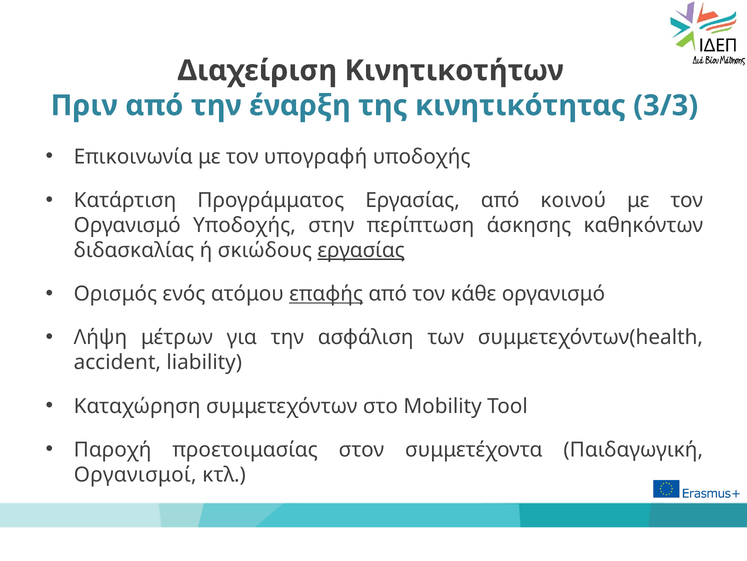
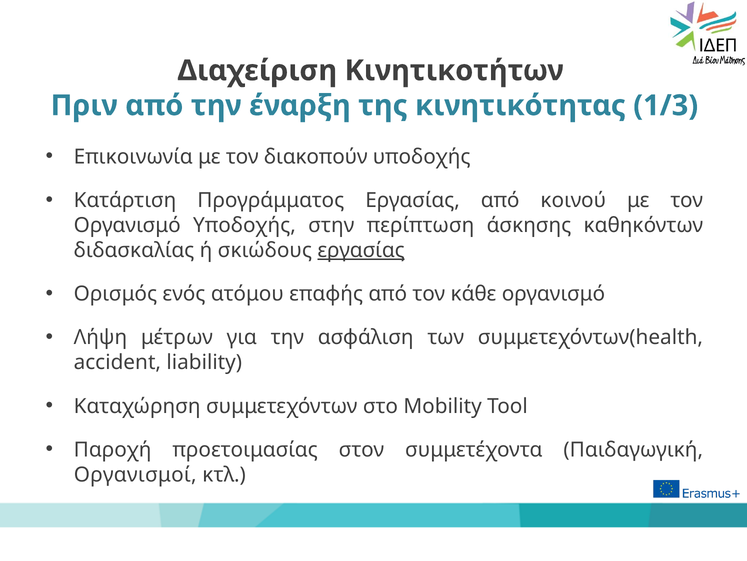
3/3: 3/3 -> 1/3
υπογραφή: υπογραφή -> διακοπούν
επαφής underline: present -> none
